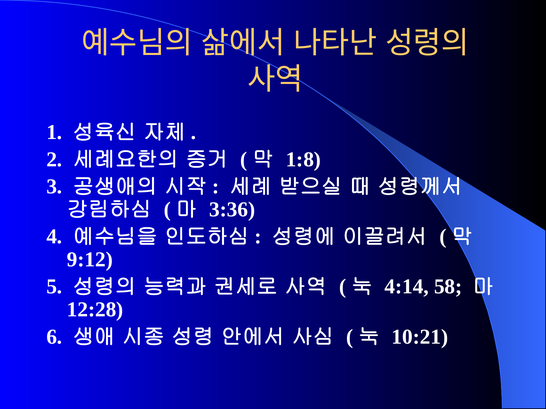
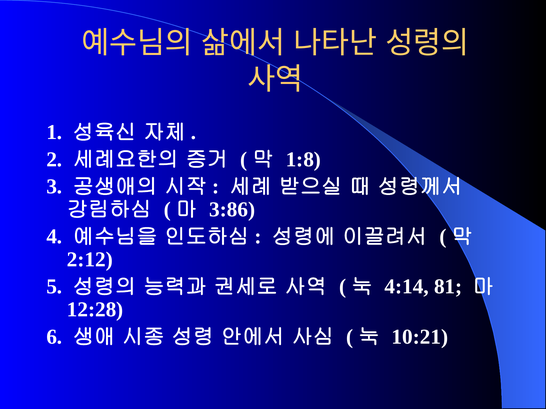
3:36: 3:36 -> 3:86
9:12: 9:12 -> 2:12
58: 58 -> 81
